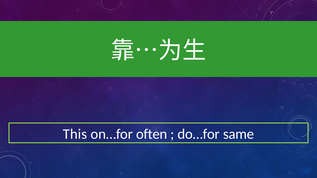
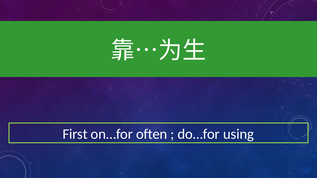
This: This -> First
same: same -> using
